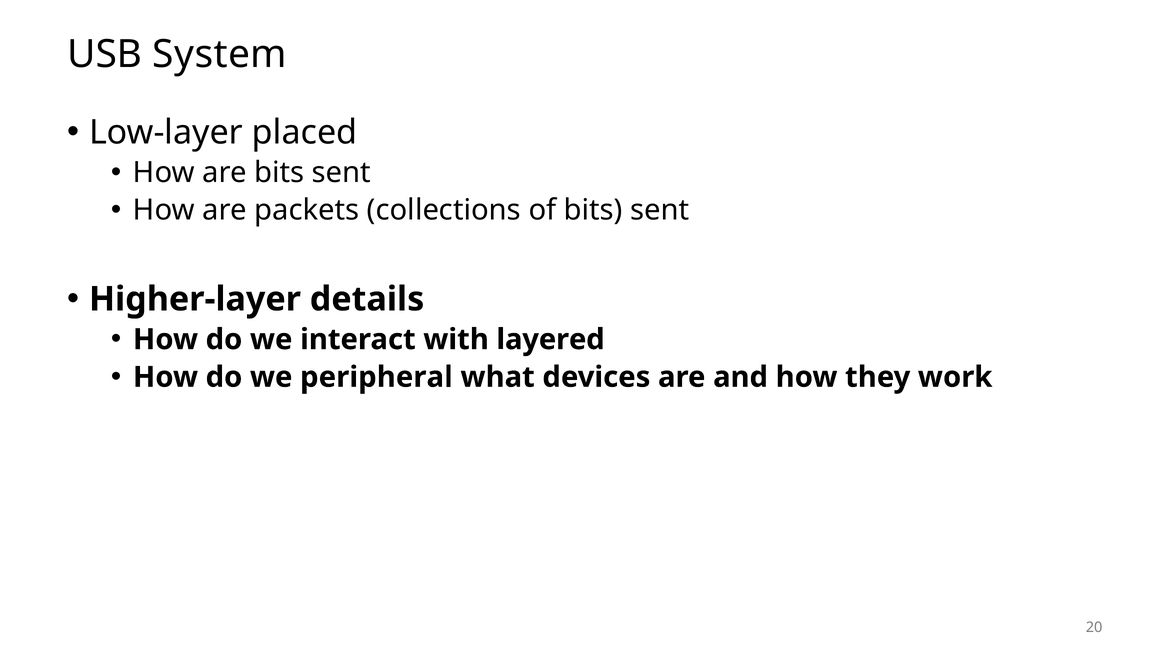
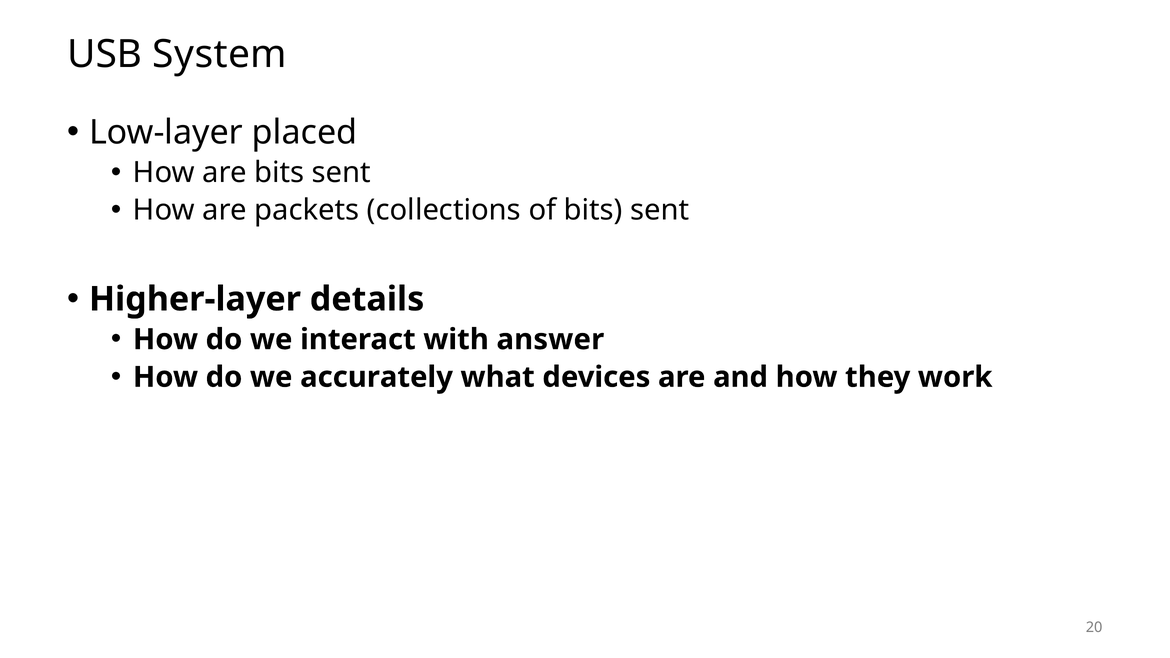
layered: layered -> answer
peripheral: peripheral -> accurately
